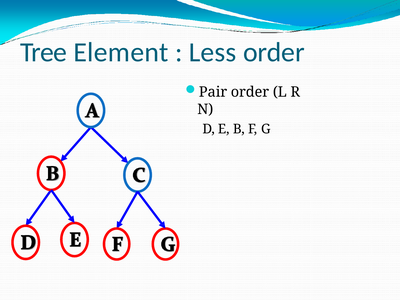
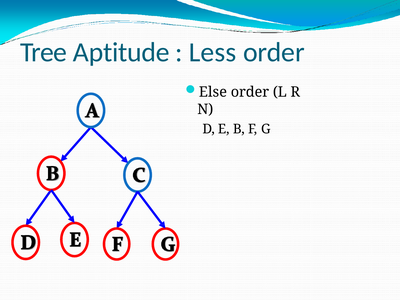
Element: Element -> Aptitude
Pair: Pair -> Else
